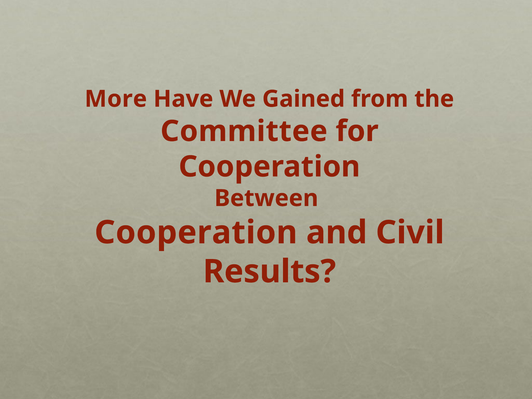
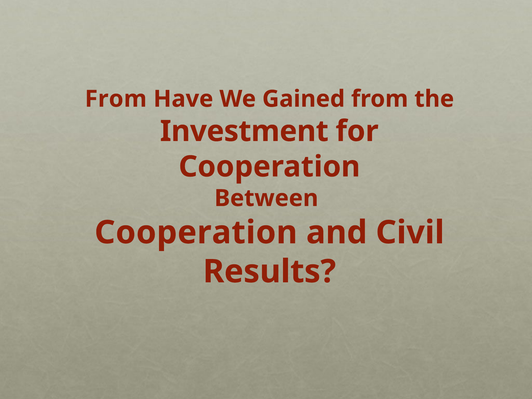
More at (116, 99): More -> From
Committee: Committee -> Investment
